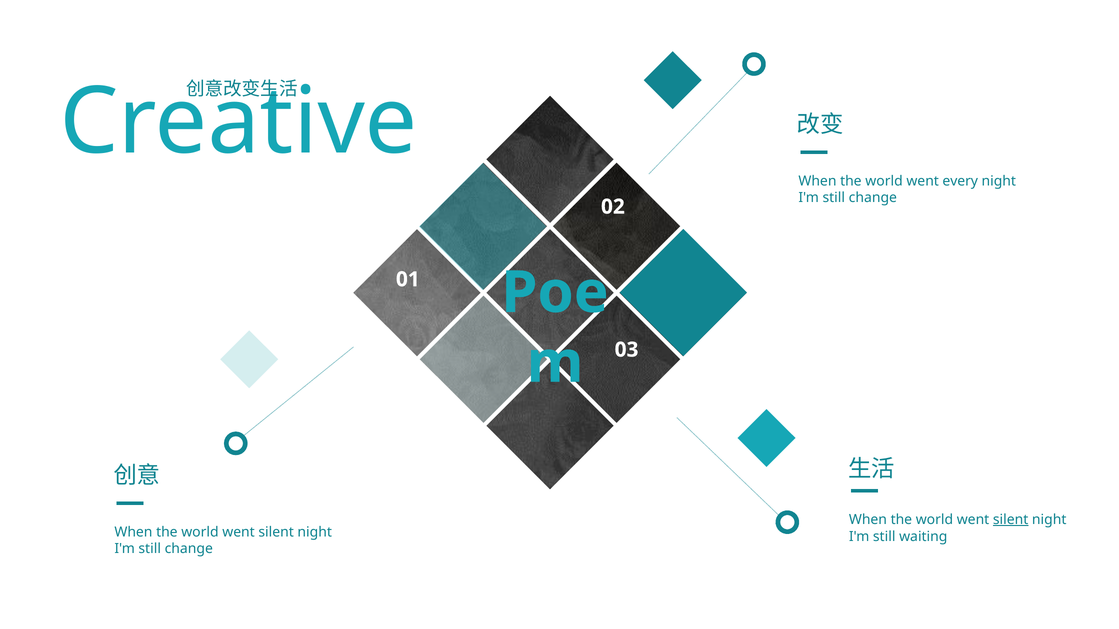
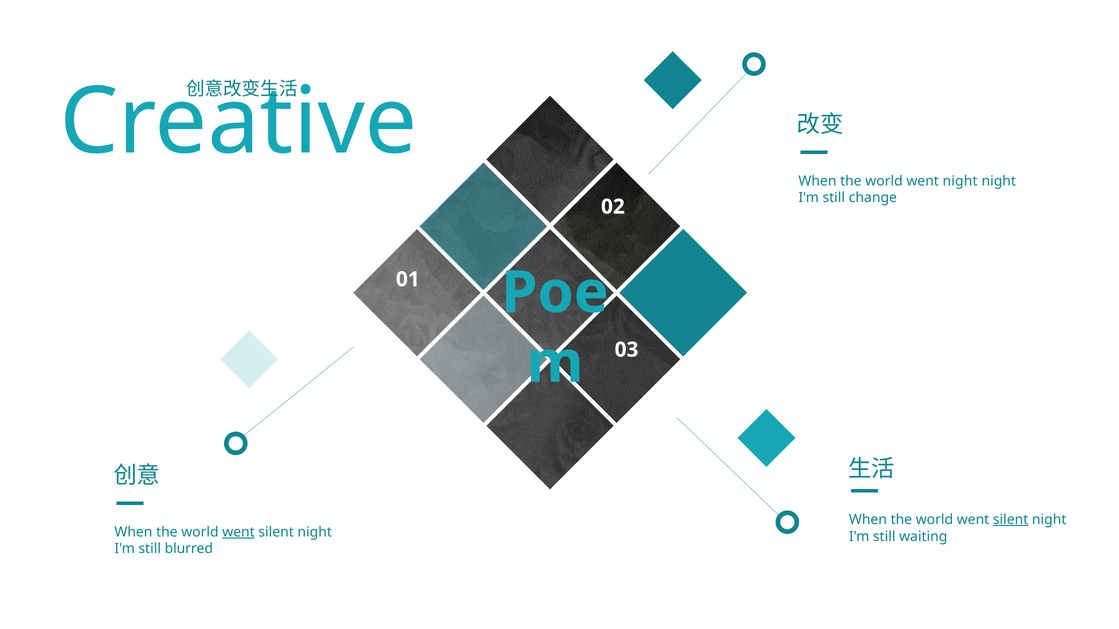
went every: every -> night
went at (239, 532) underline: none -> present
change at (189, 549): change -> blurred
